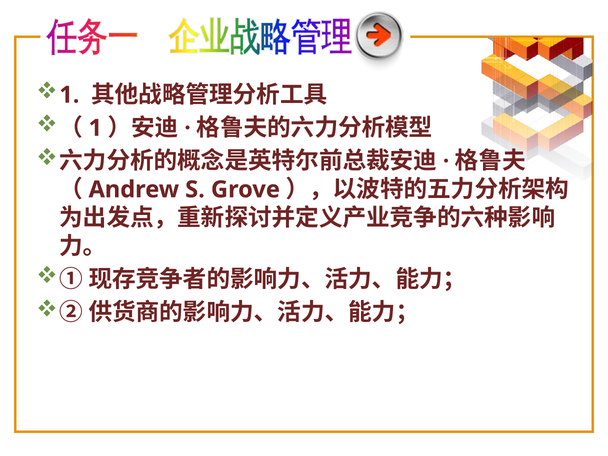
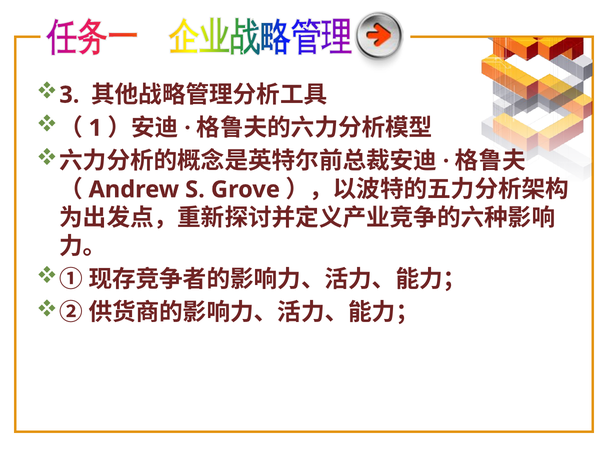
1 at (69, 95): 1 -> 3
